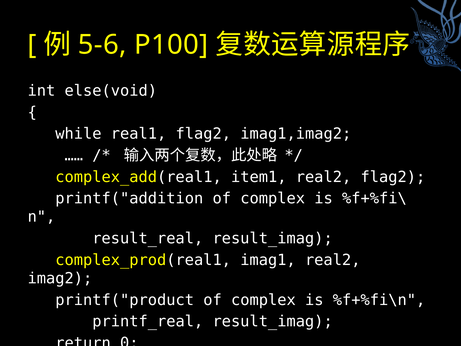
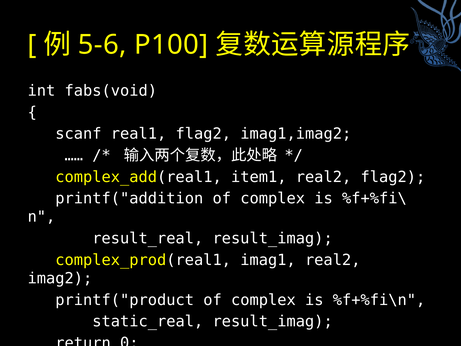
else(void: else(void -> fabs(void
while: while -> scanf
printf_real: printf_real -> static_real
